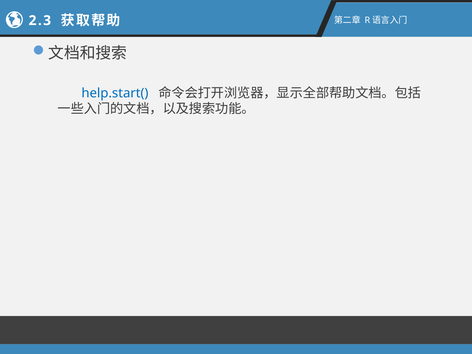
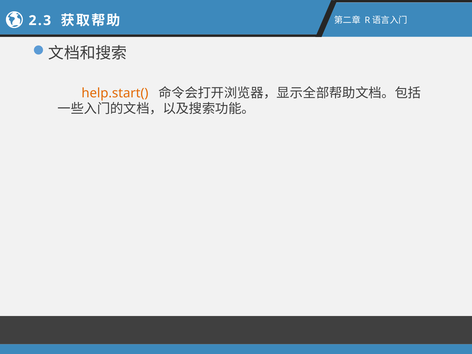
help.start( colour: blue -> orange
